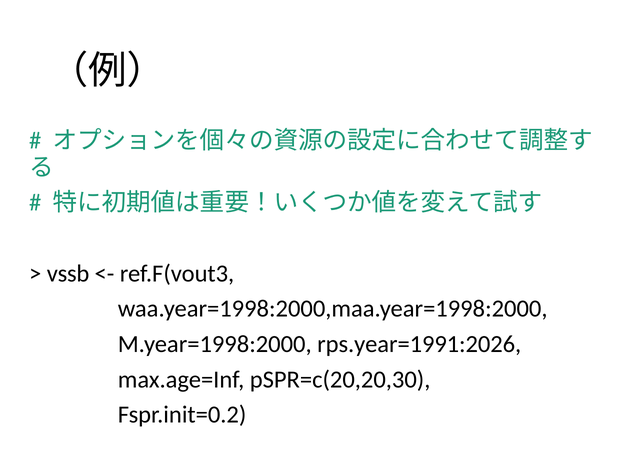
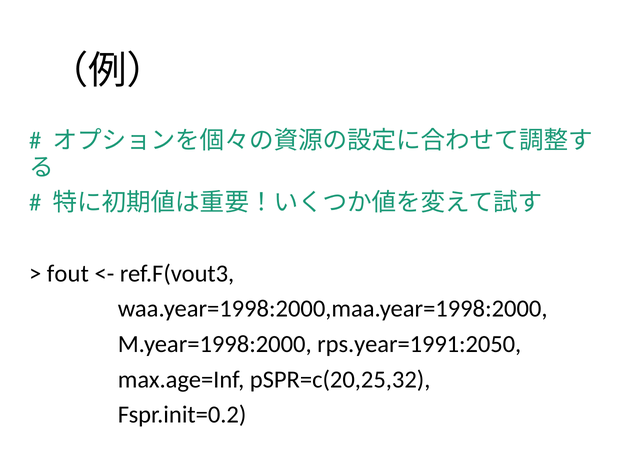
vssb: vssb -> fout
rps.year=1991:2026: rps.year=1991:2026 -> rps.year=1991:2050
pSPR=c(20,20,30: pSPR=c(20,20,30 -> pSPR=c(20,25,32
